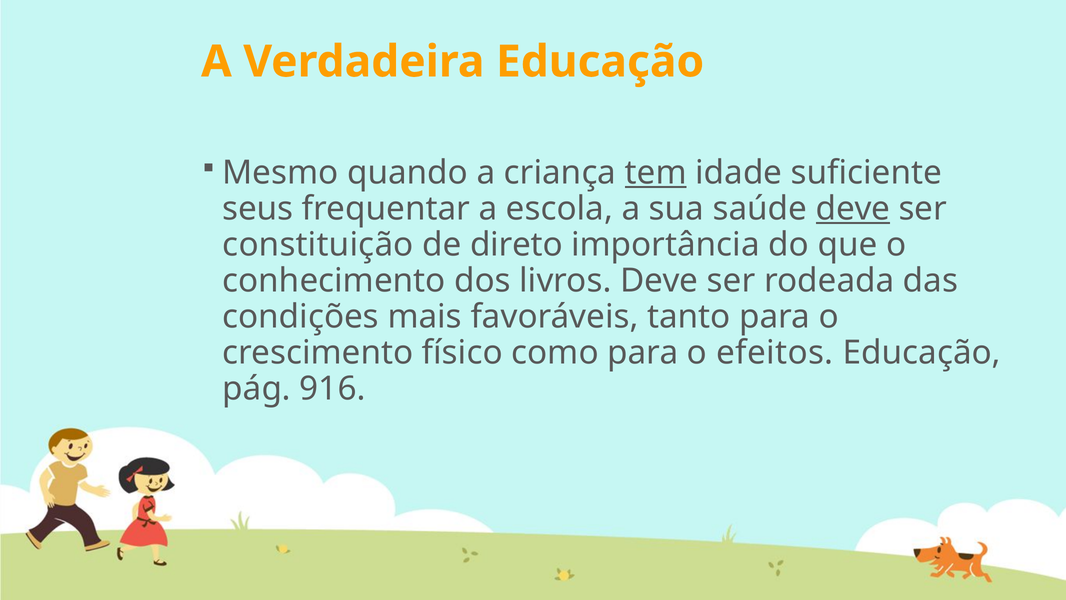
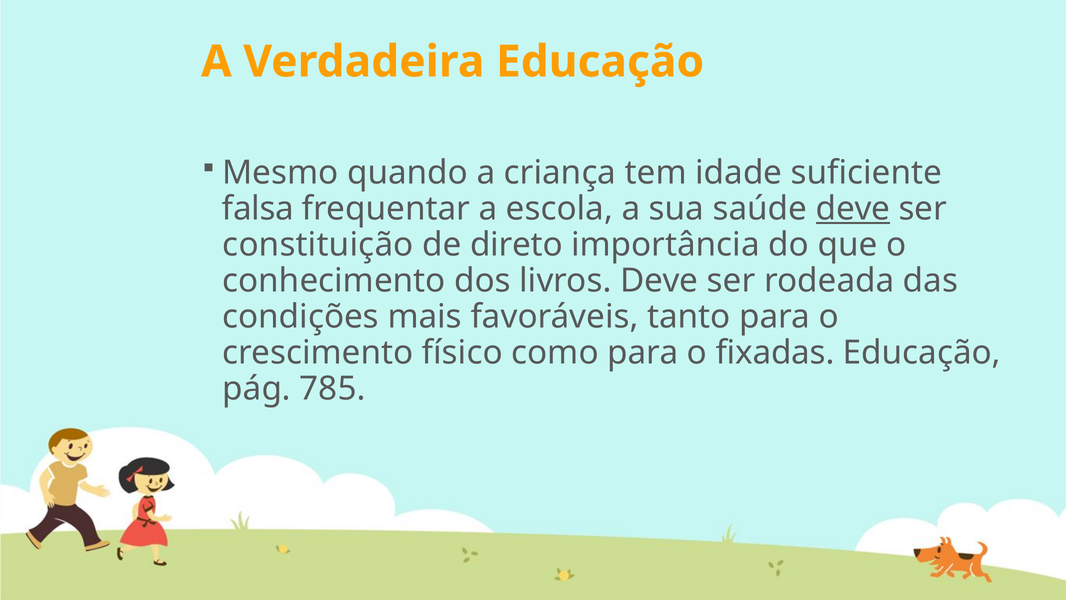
tem underline: present -> none
seus: seus -> falsa
efeitos: efeitos -> fixadas
916: 916 -> 785
